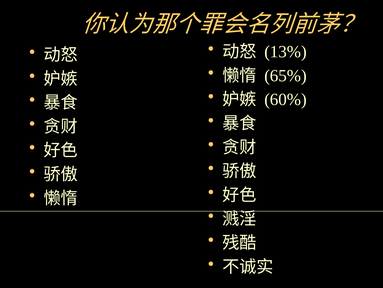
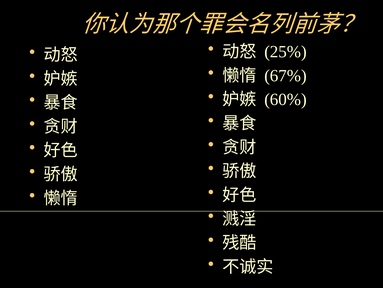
13%: 13% -> 25%
65%: 65% -> 67%
